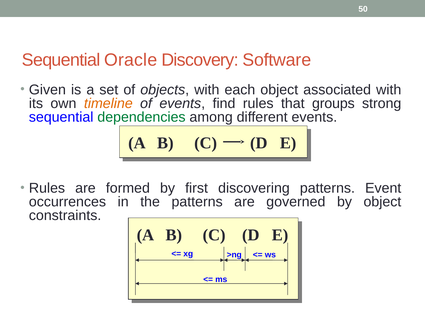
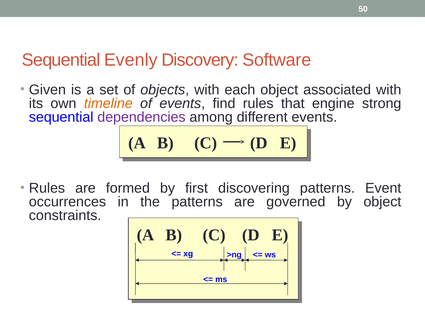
Oracle: Oracle -> Evenly
groups: groups -> engine
dependencies colour: green -> purple
